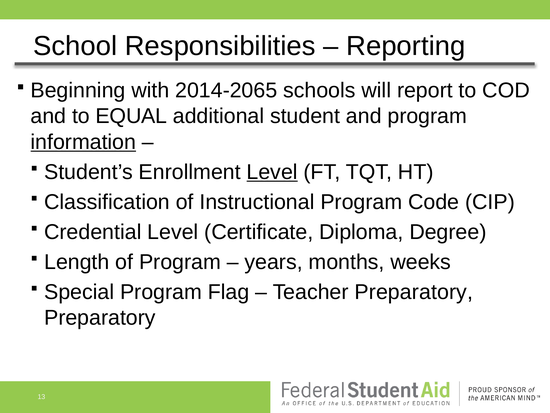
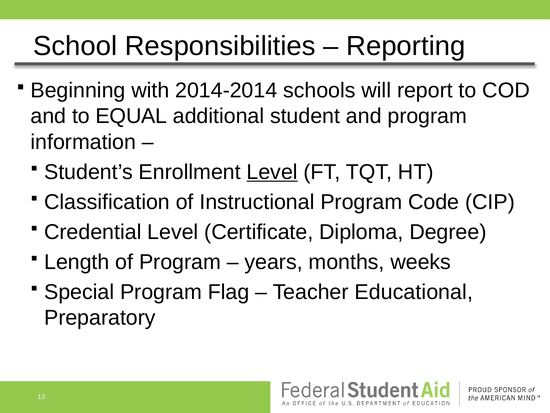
2014-2065: 2014-2065 -> 2014-2014
information underline: present -> none
Teacher Preparatory: Preparatory -> Educational
